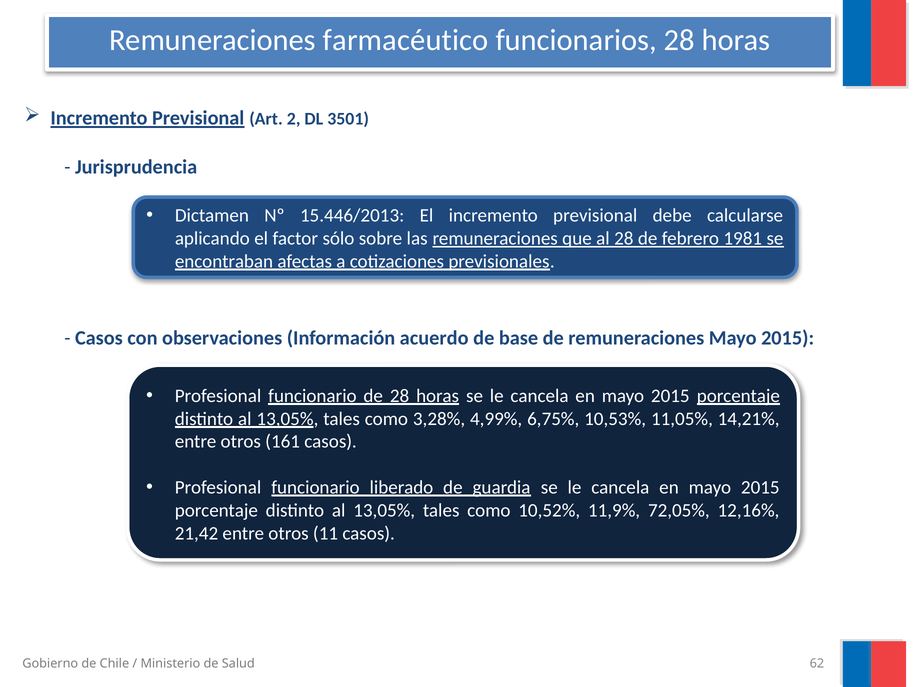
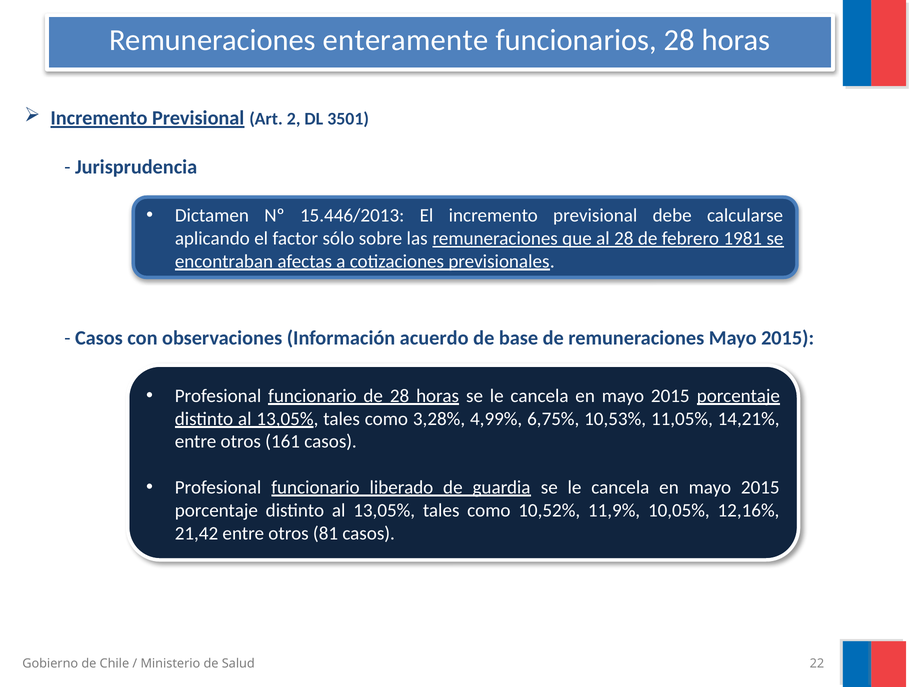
farmacéutico: farmacéutico -> enteramente
72,05%: 72,05% -> 10,05%
11: 11 -> 81
62: 62 -> 22
